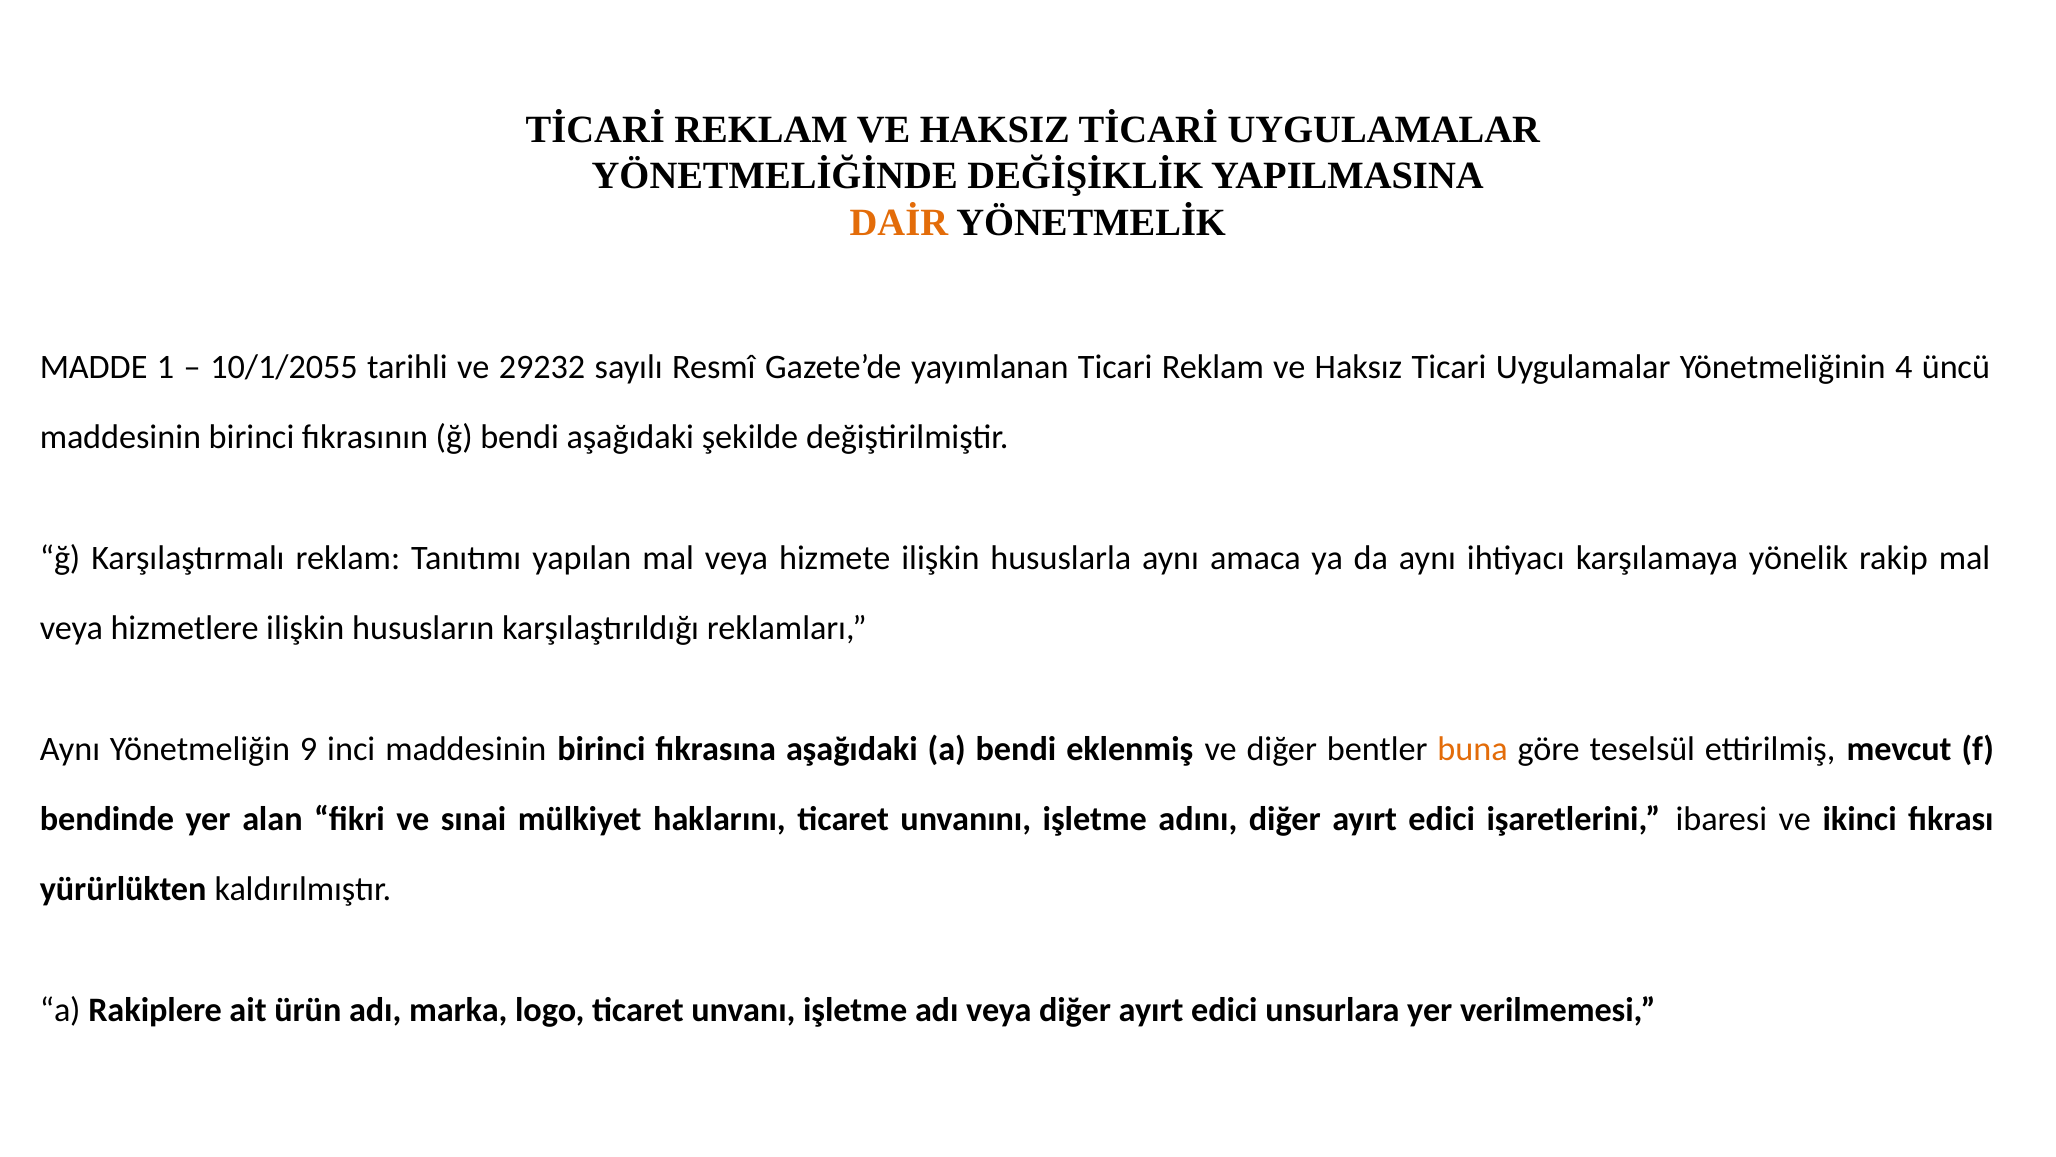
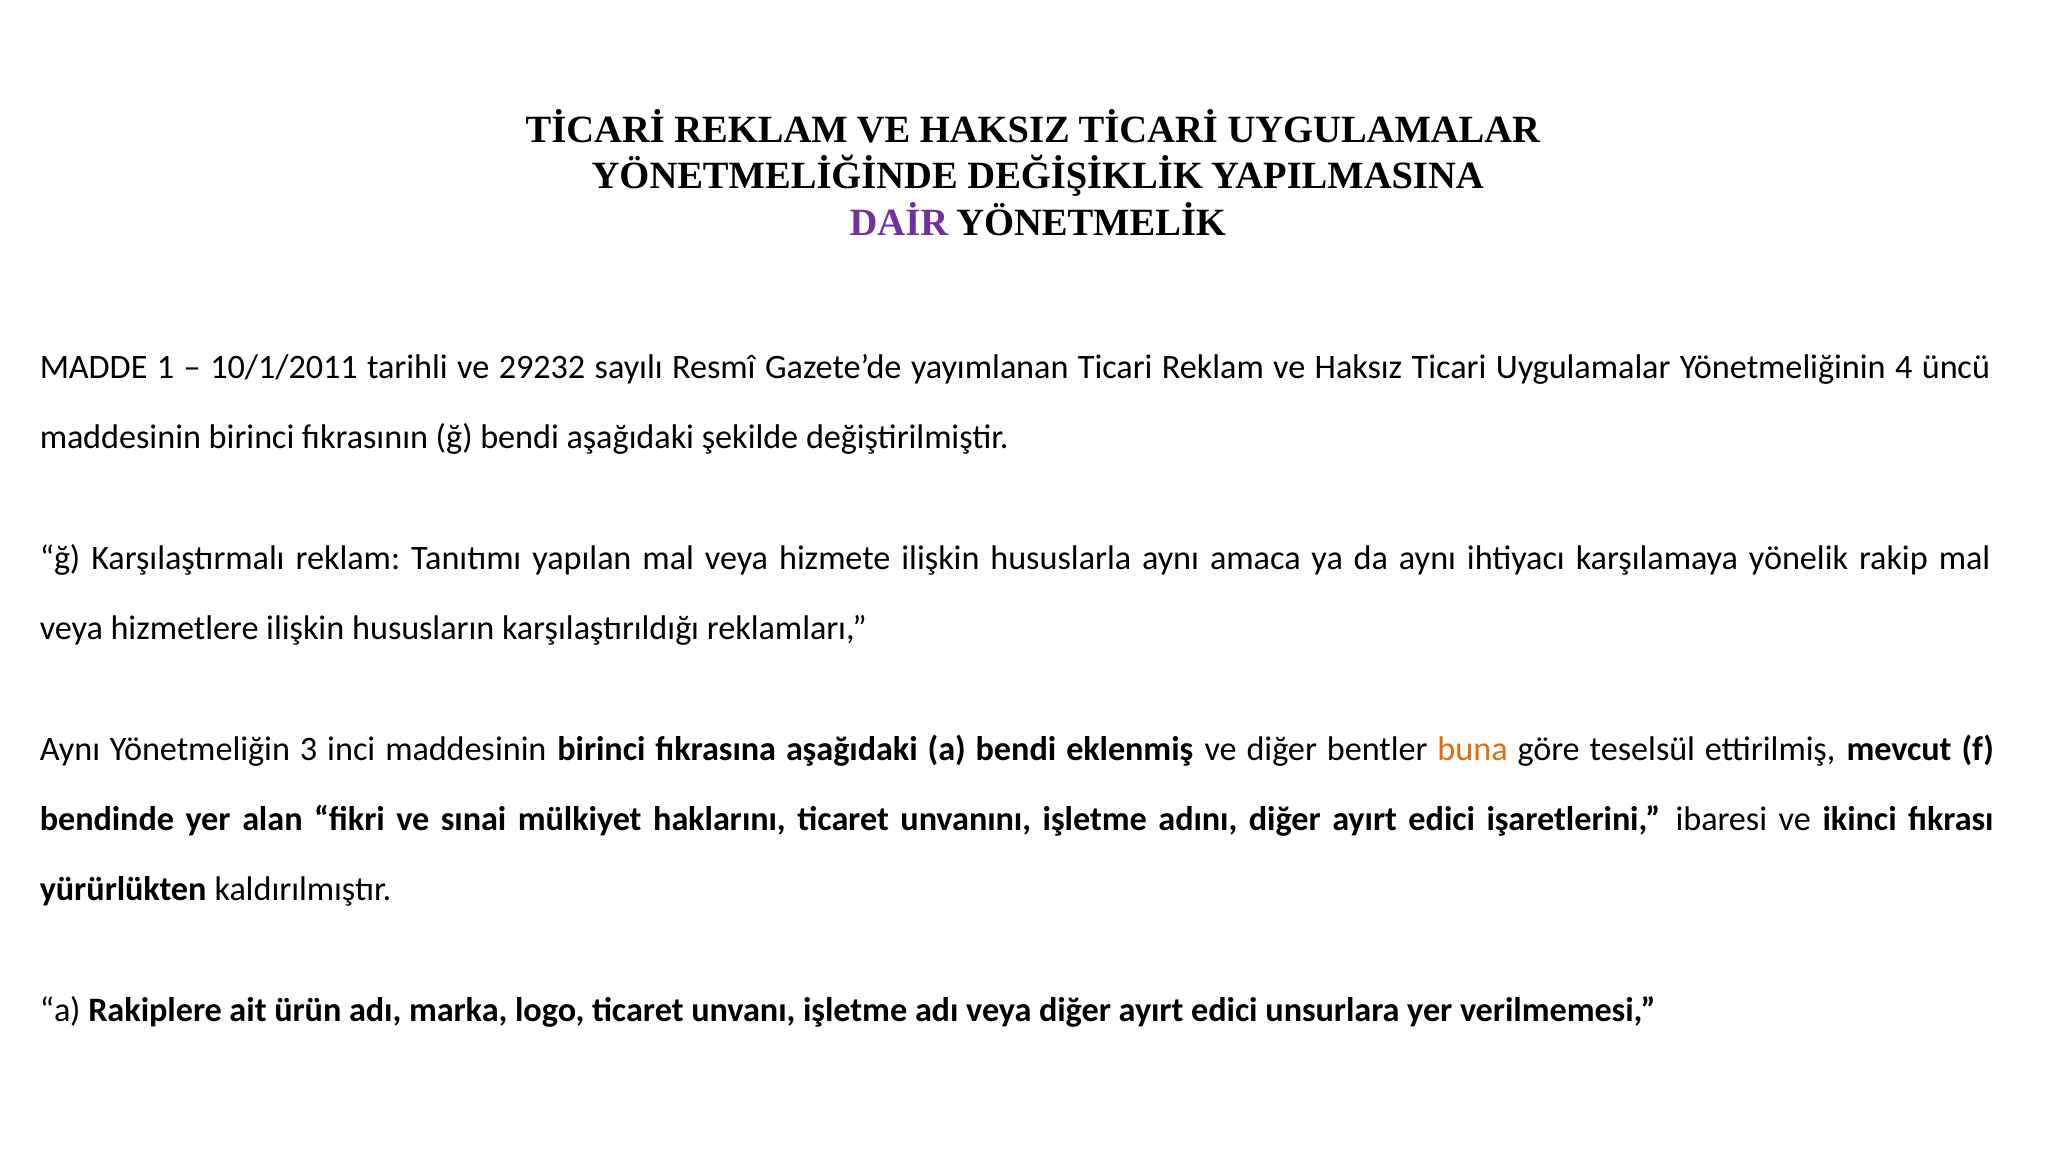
DAİR colour: orange -> purple
10/1/2055: 10/1/2055 -> 10/1/2011
9: 9 -> 3
